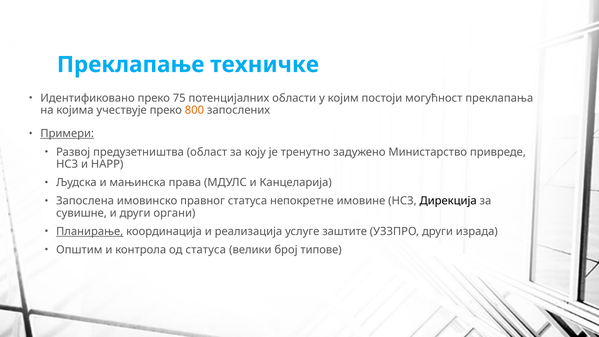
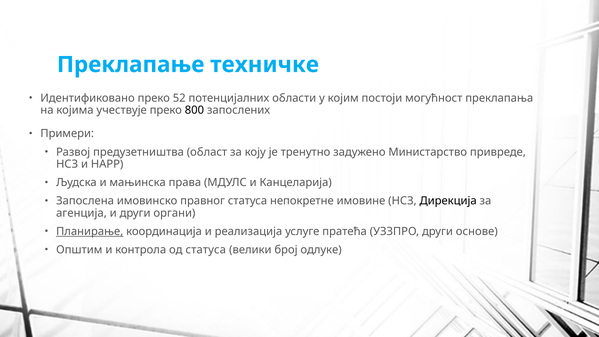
75: 75 -> 52
800 colour: orange -> black
Примери underline: present -> none
сувишне: сувишне -> агенција
заштите: заштите -> пратећа
израда: израда -> основе
типове: типове -> одлуке
